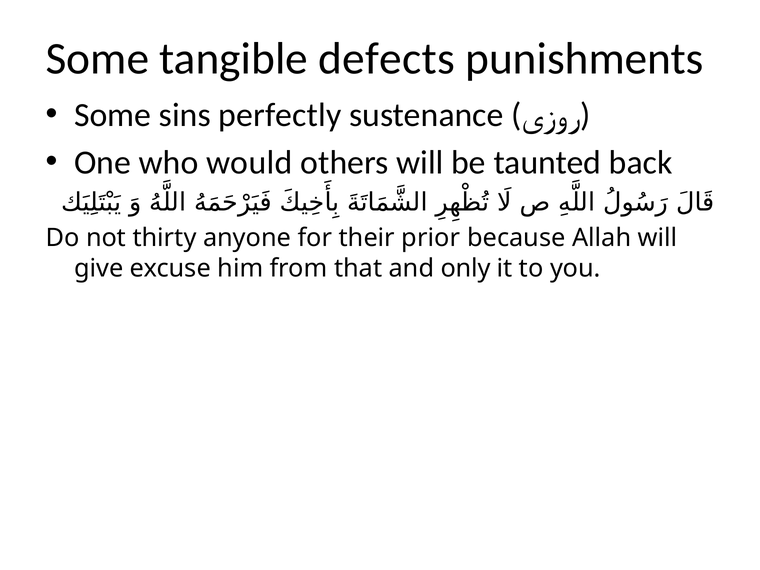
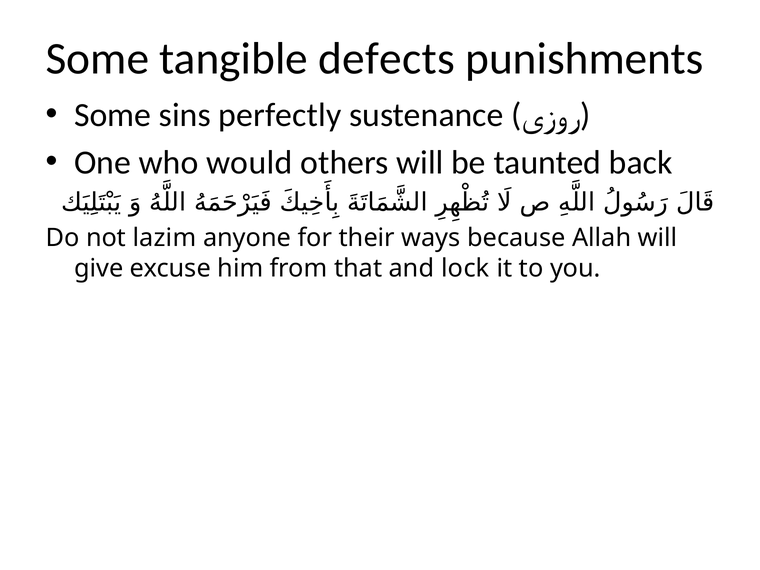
thirty: thirty -> lazim
prior: prior -> ways
only: only -> lock
